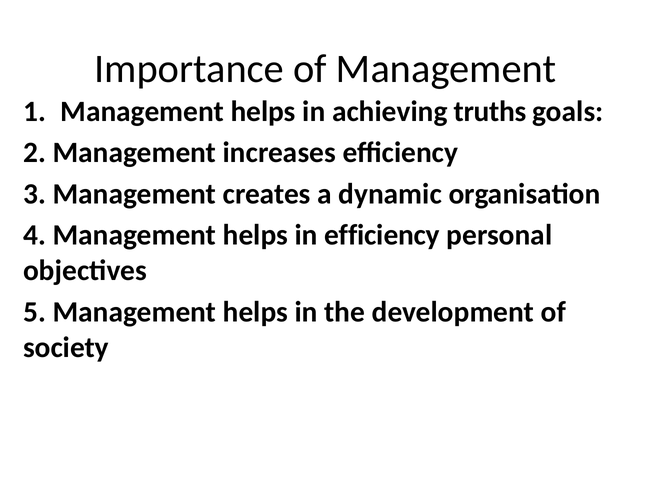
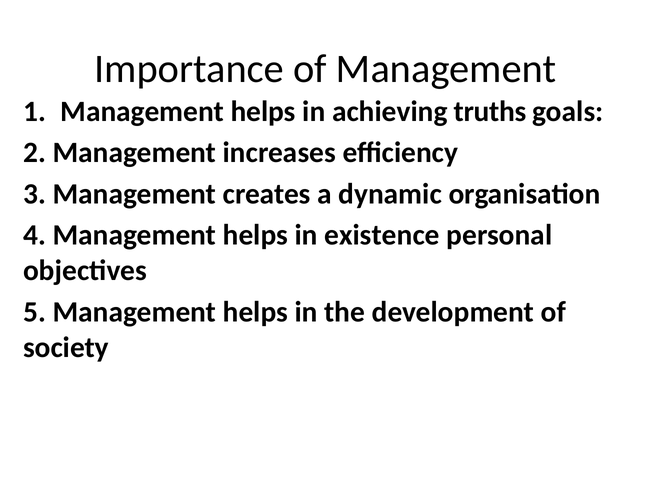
in efficiency: efficiency -> existence
